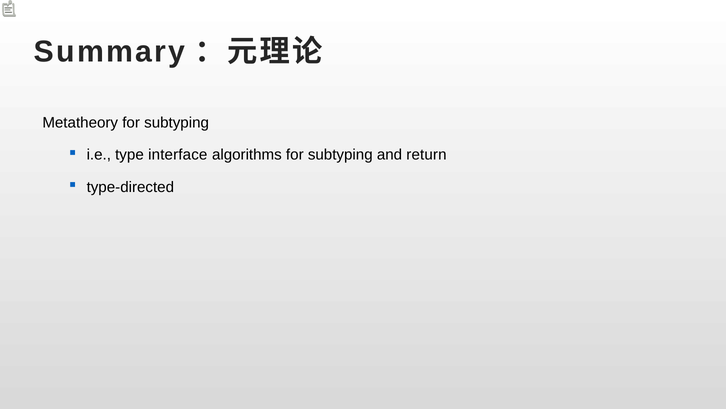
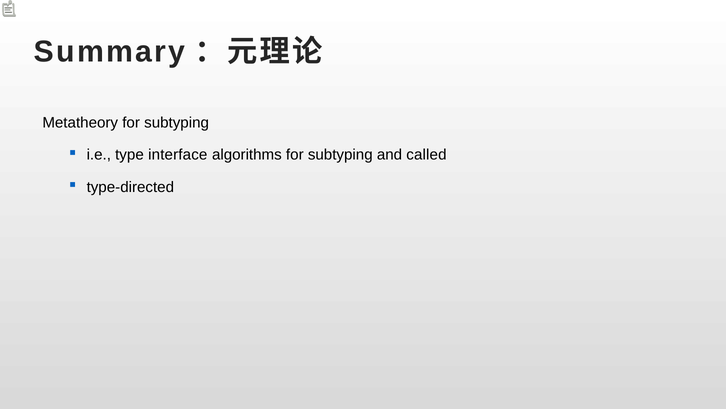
return: return -> called
